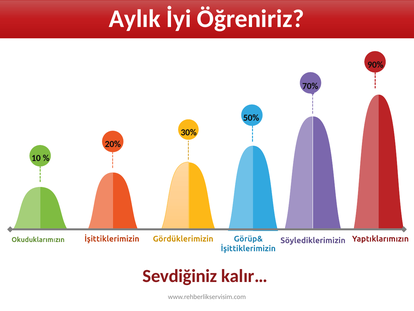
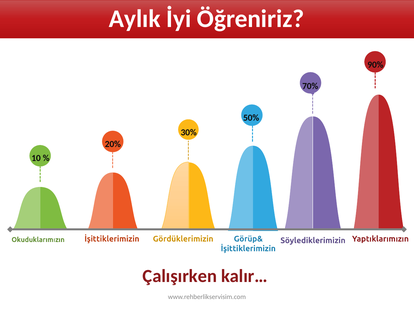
Sevdiğiniz: Sevdiğiniz -> Çalışırken
